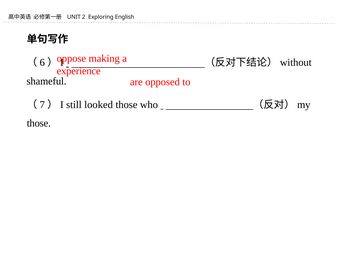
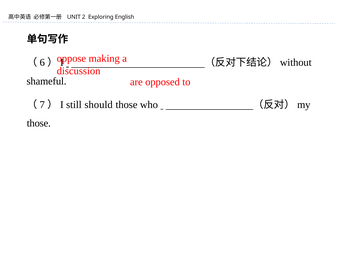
experience: experience -> discussion
looked: looked -> should
